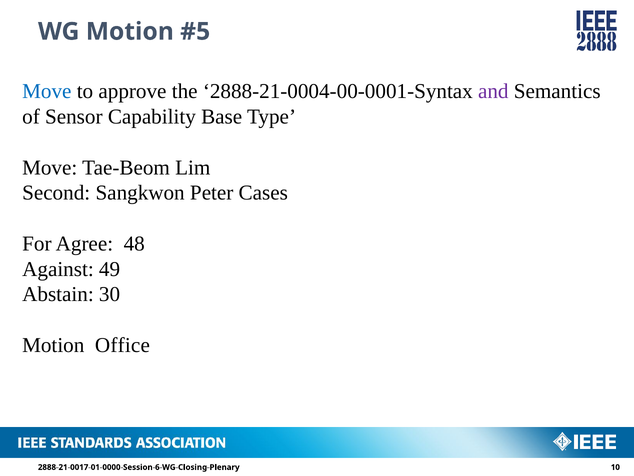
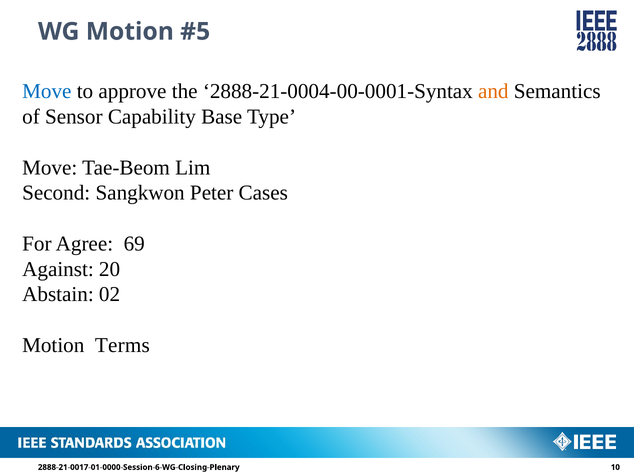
and colour: purple -> orange
48: 48 -> 69
49: 49 -> 20
30: 30 -> 02
Office: Office -> Terms
